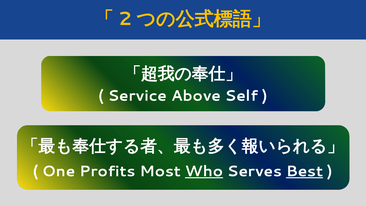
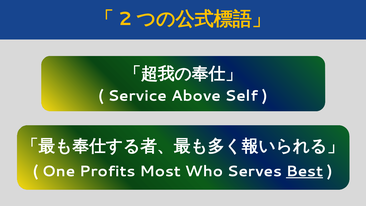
Who underline: present -> none
